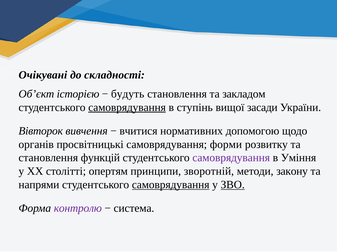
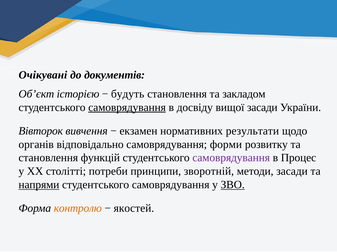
складності: складності -> документів
ступінь: ступінь -> досвіду
вчитися: вчитися -> екзамен
допомогою: допомогою -> результати
просвітницькі: просвітницькі -> відповідально
Уміння: Уміння -> Процес
опертям: опертям -> потреби
методи закону: закону -> засади
напрями underline: none -> present
самоврядування at (171, 185) underline: present -> none
контролю colour: purple -> orange
система: система -> якостей
